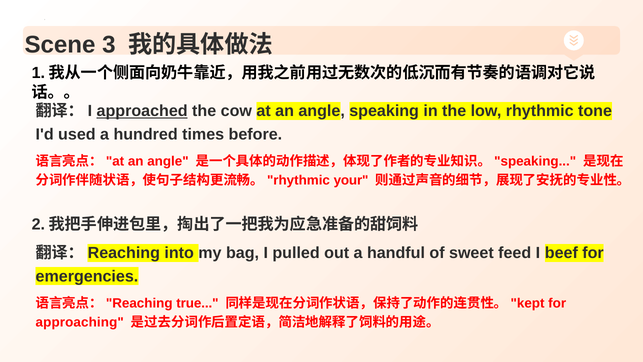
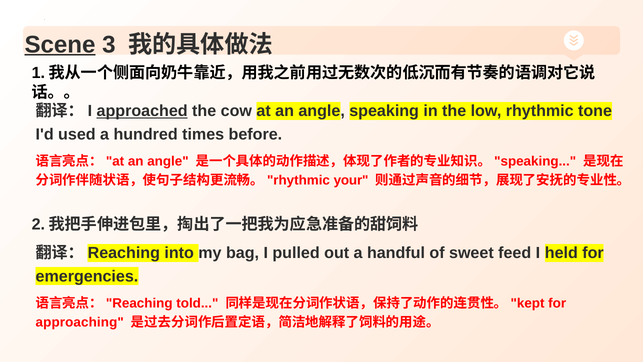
Scene underline: none -> present
beef: beef -> held
true: true -> told
